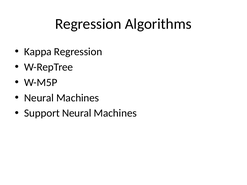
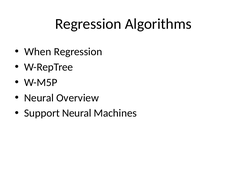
Kappa: Kappa -> When
Machines at (78, 98): Machines -> Overview
